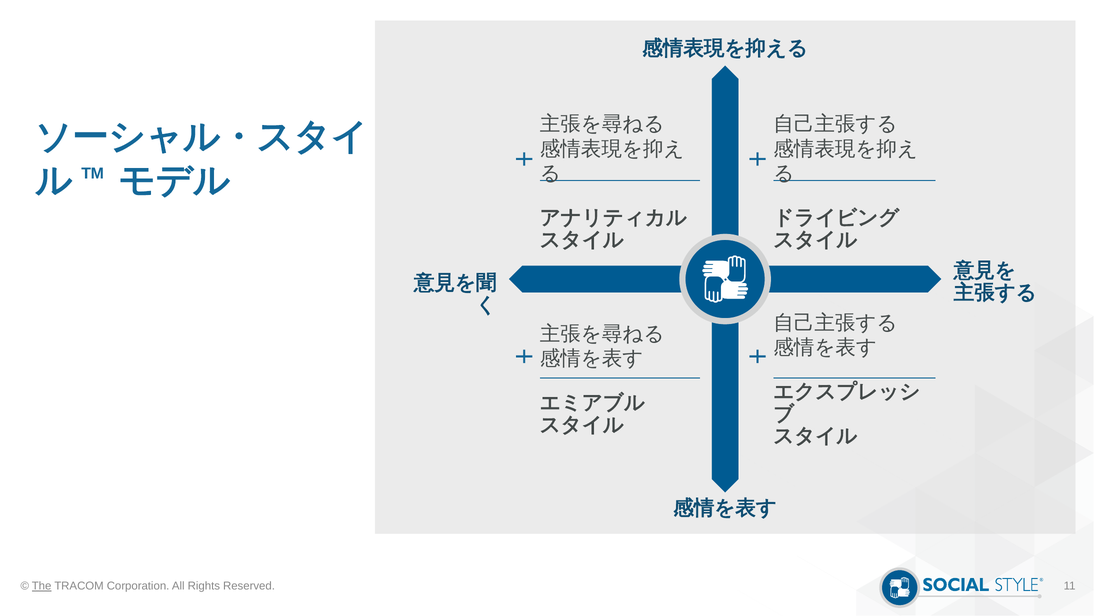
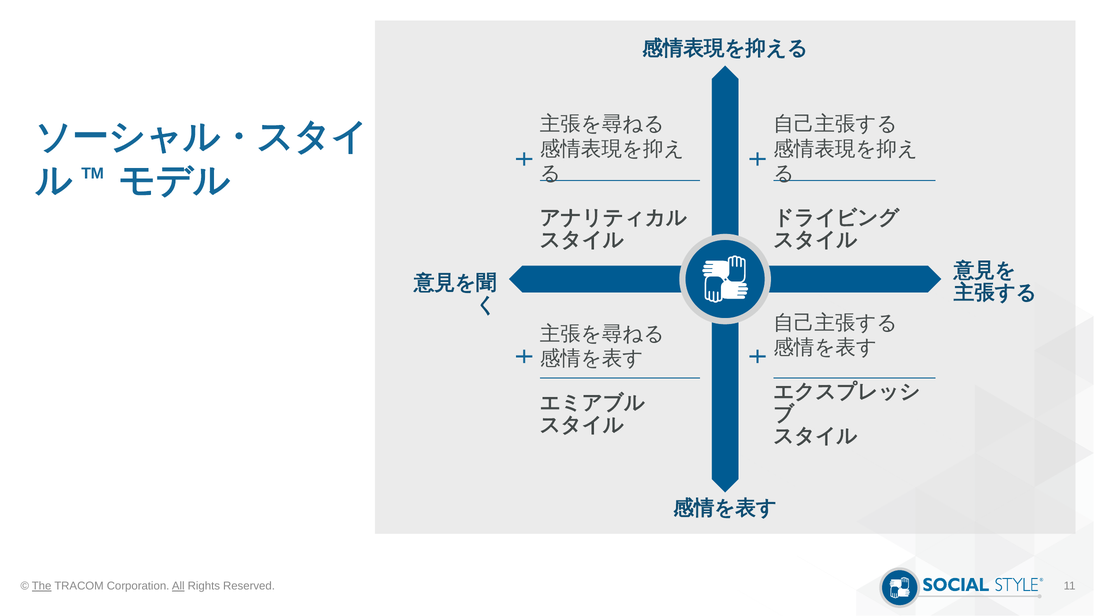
All underline: none -> present
